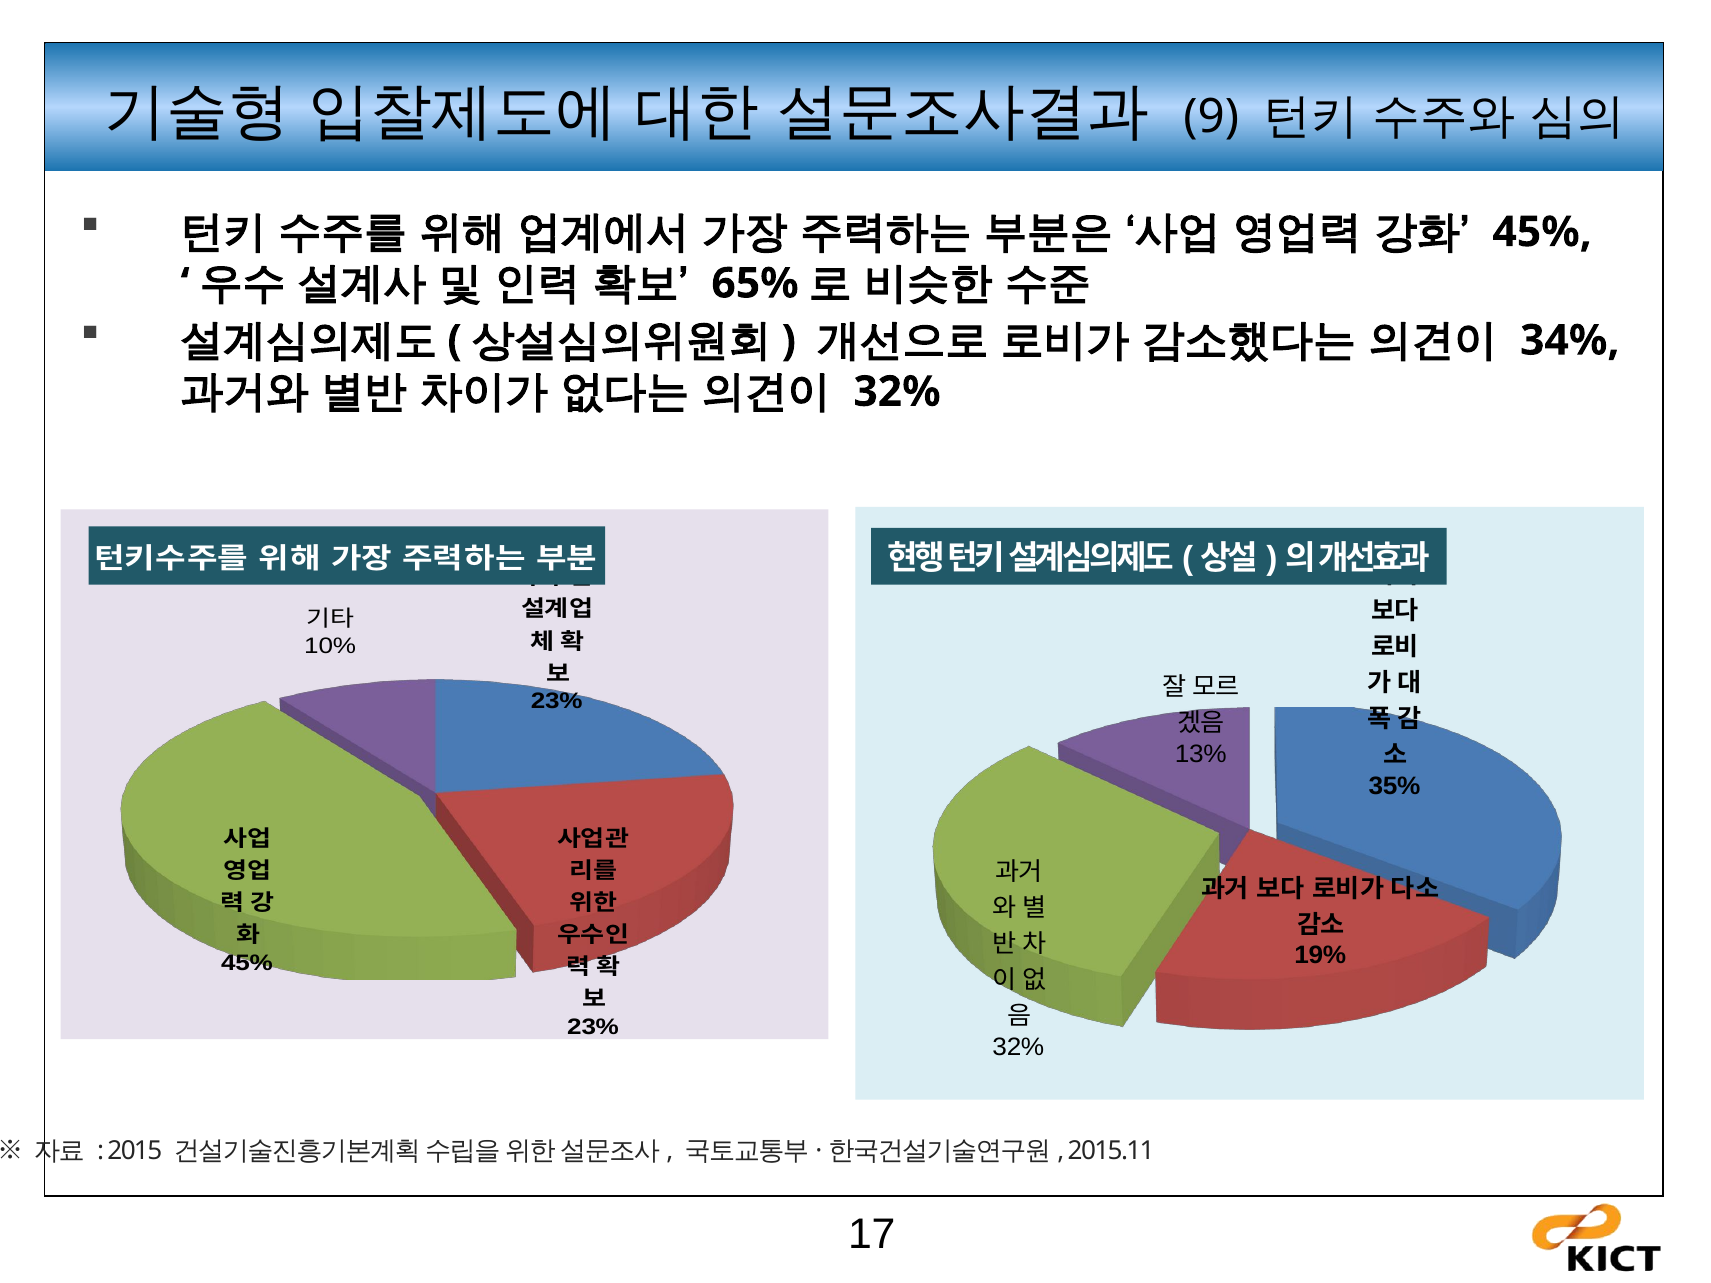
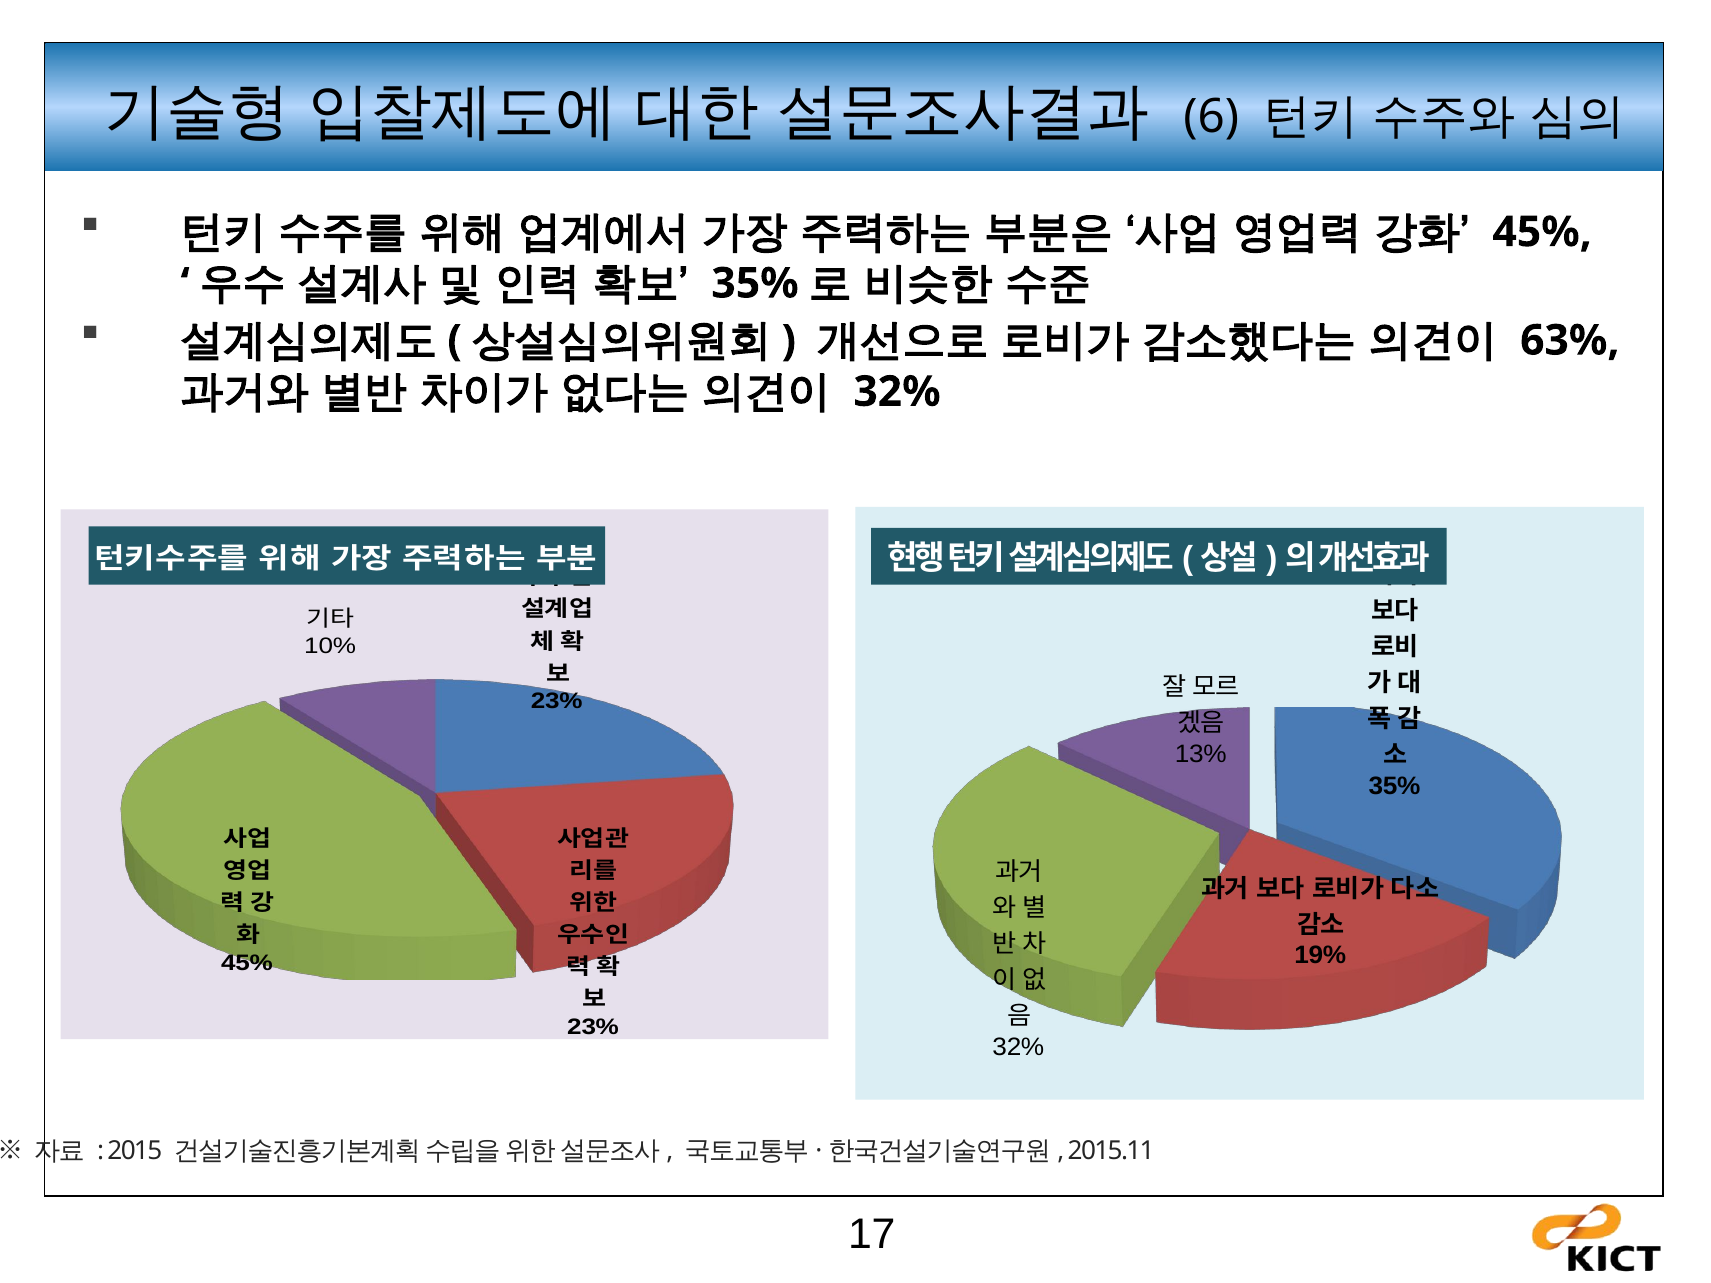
9: 9 -> 6
65% at (755, 283): 65% -> 35%
34%: 34% -> 63%
